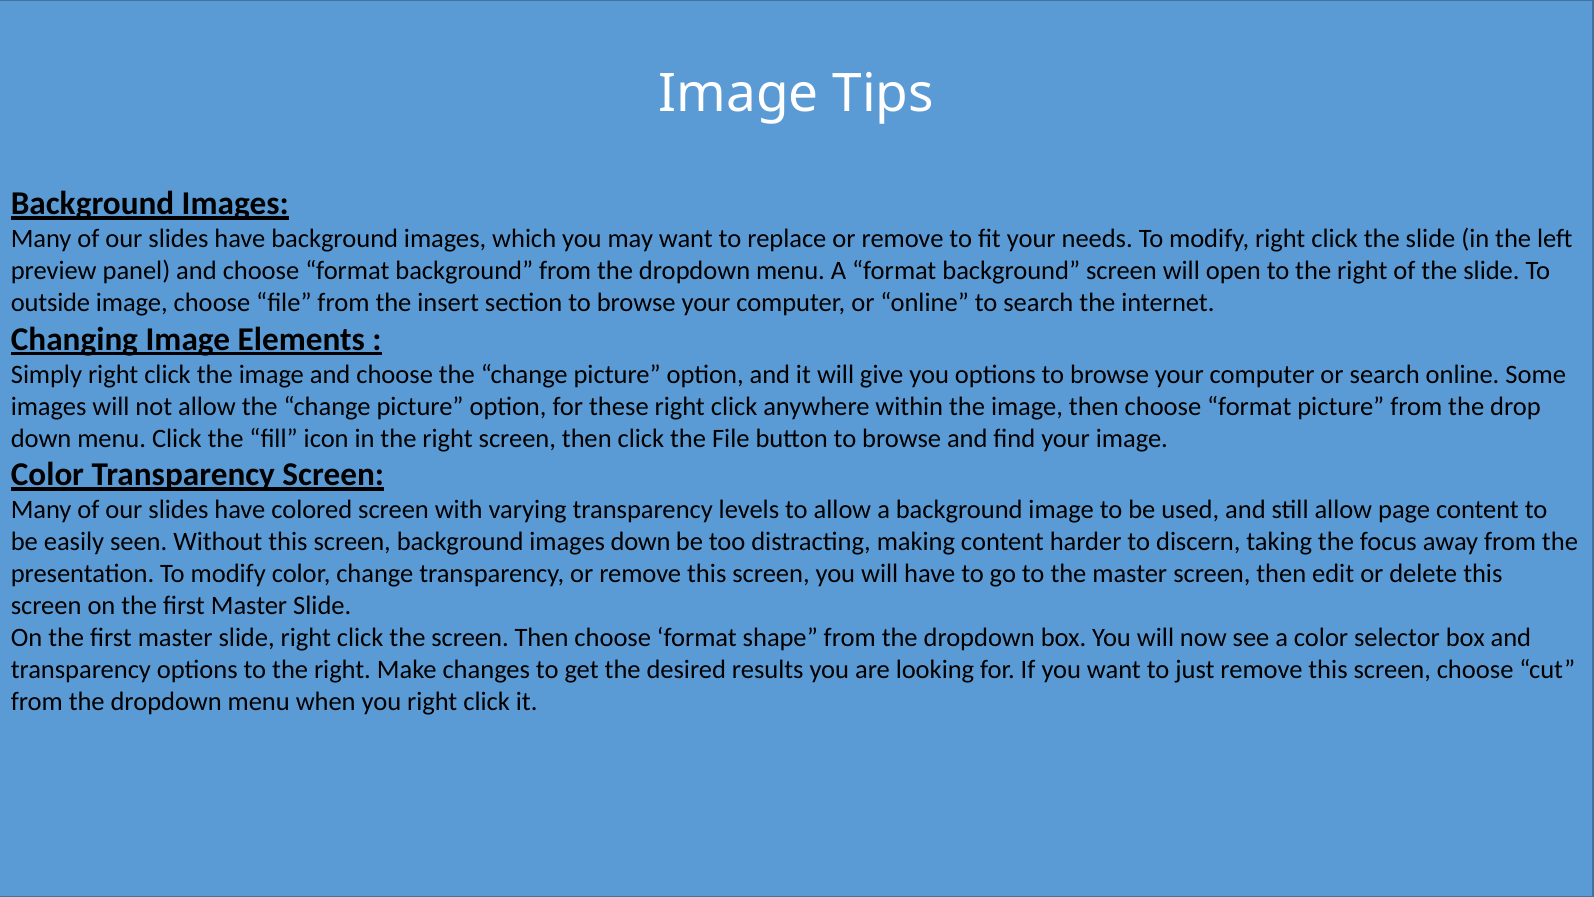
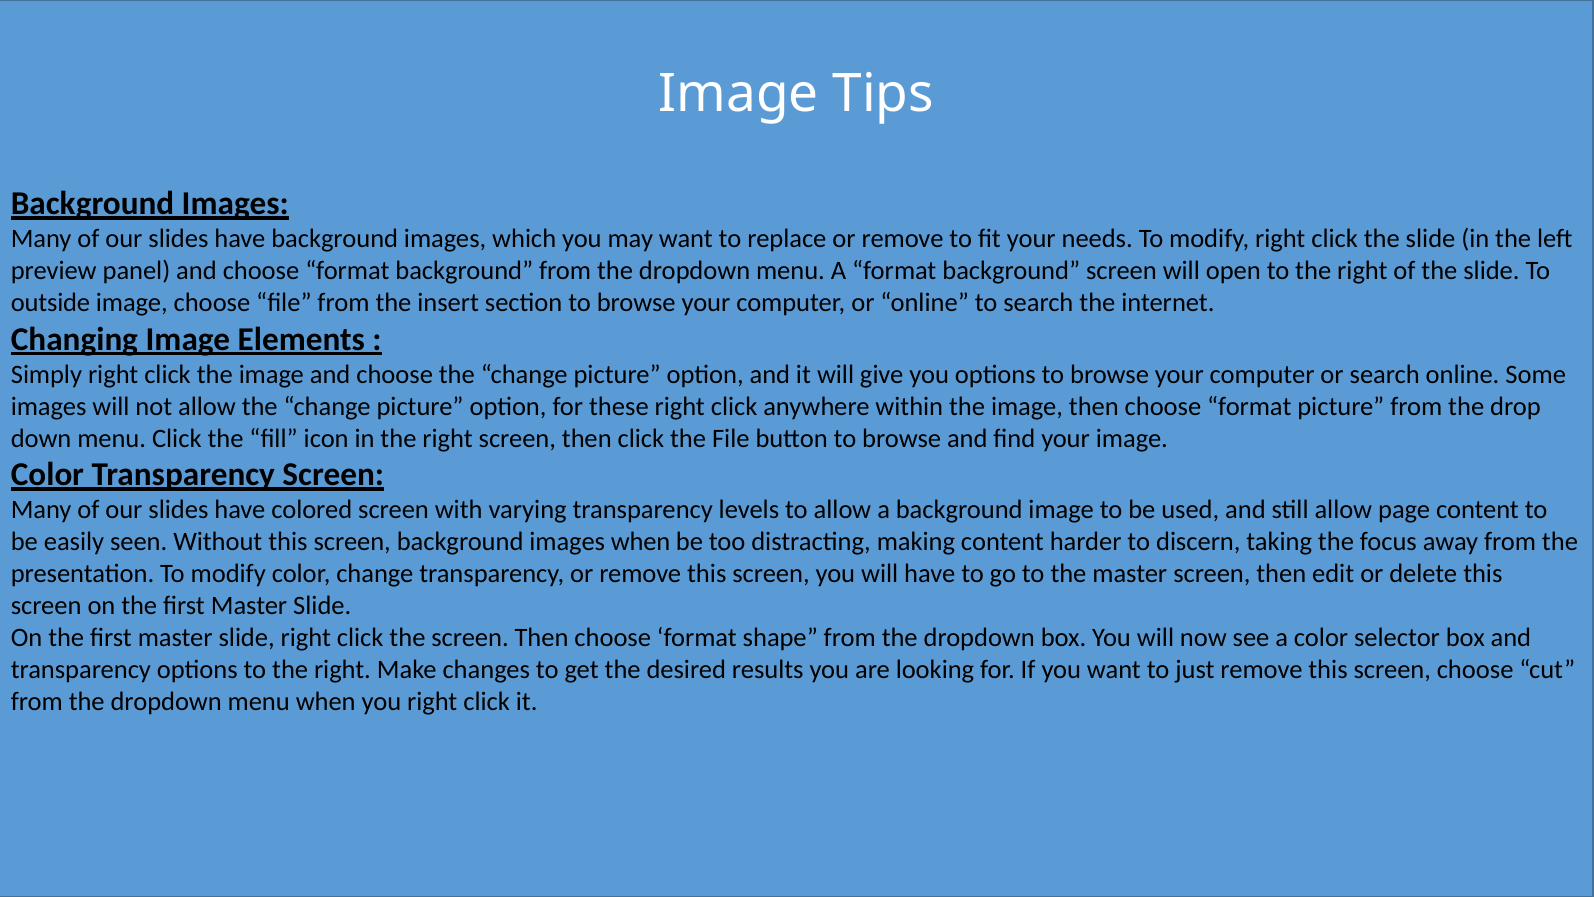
images down: down -> when
